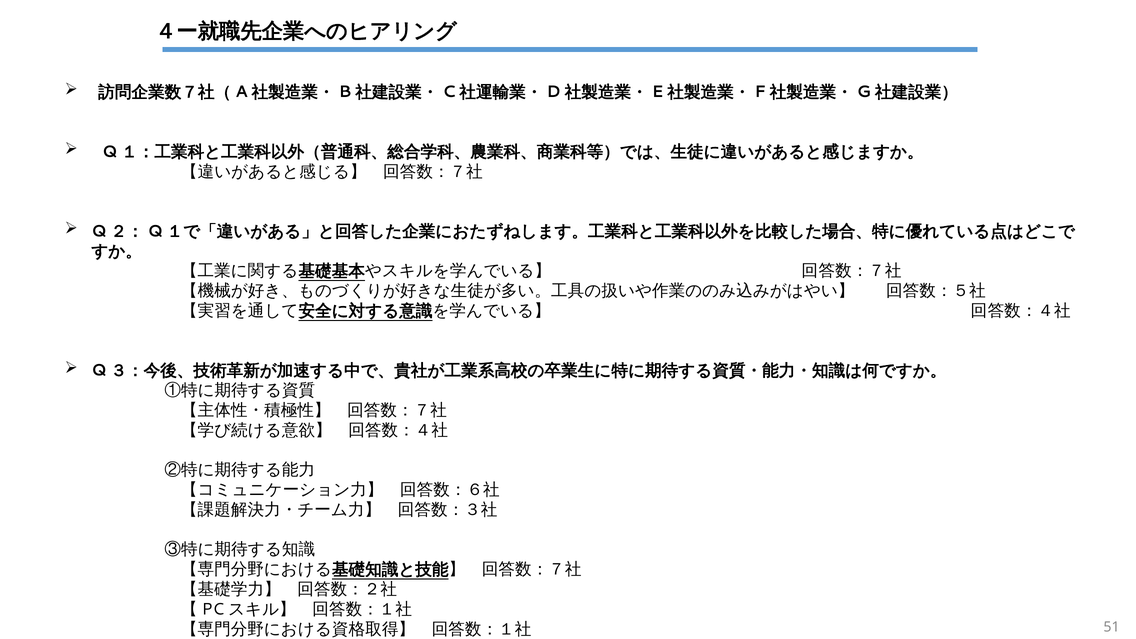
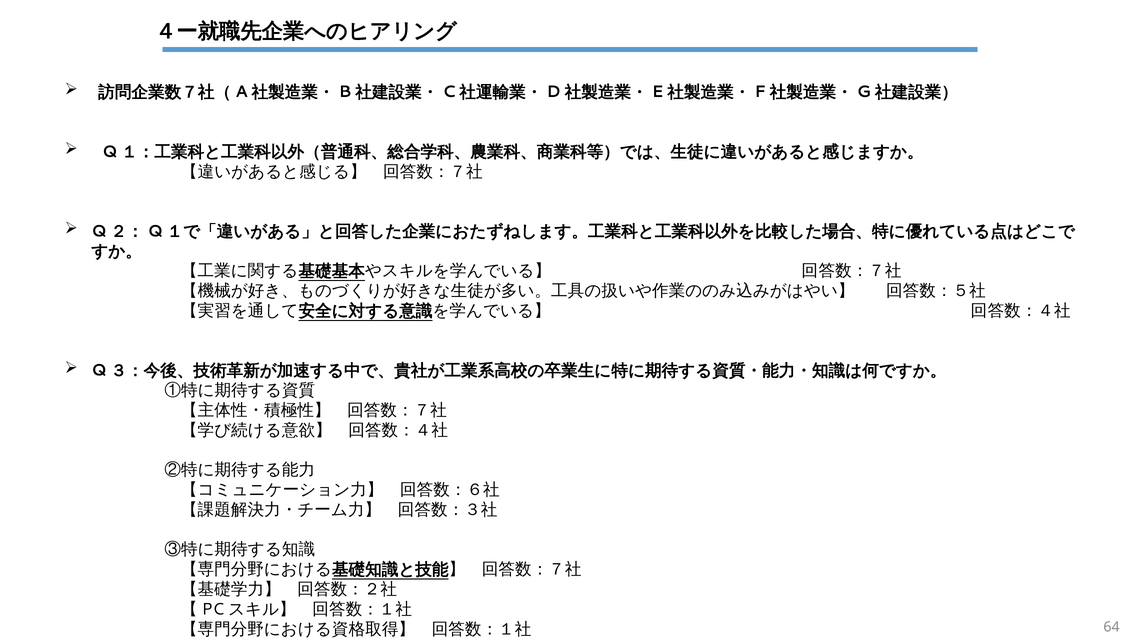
51: 51 -> 64
